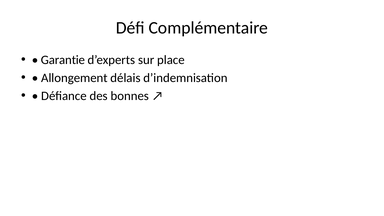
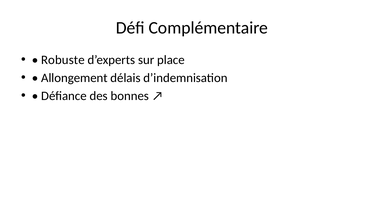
Garantie: Garantie -> Robuste
